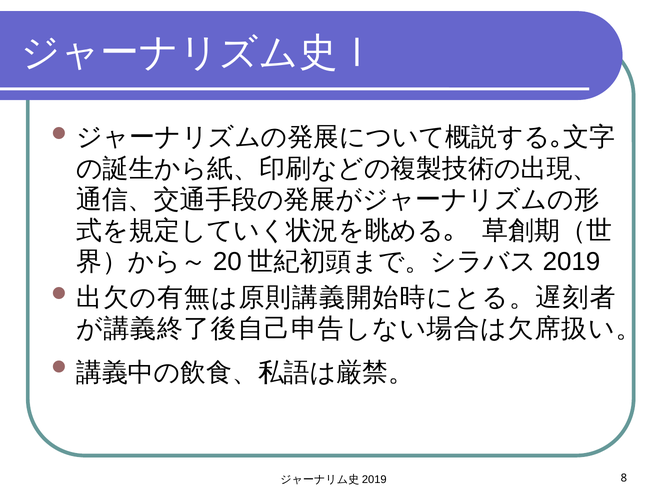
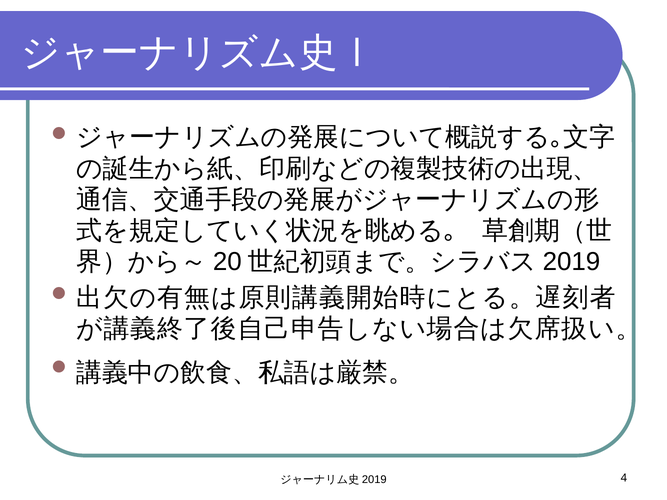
8: 8 -> 4
